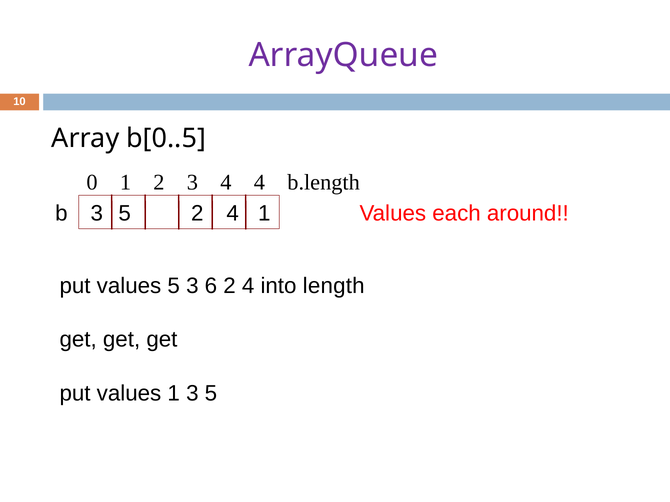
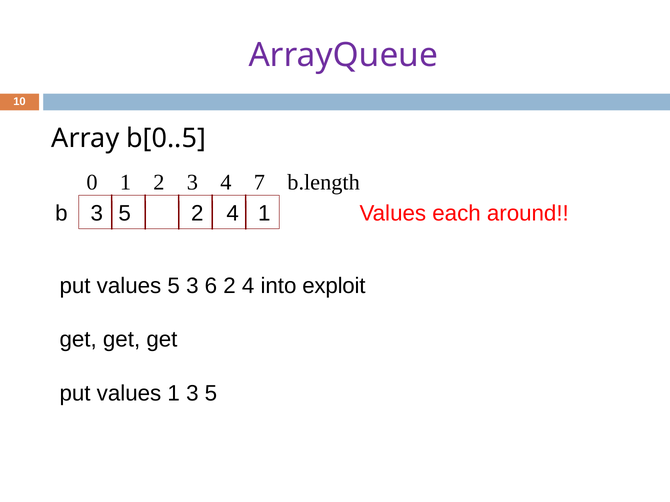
4 4: 4 -> 7
length: length -> exploit
